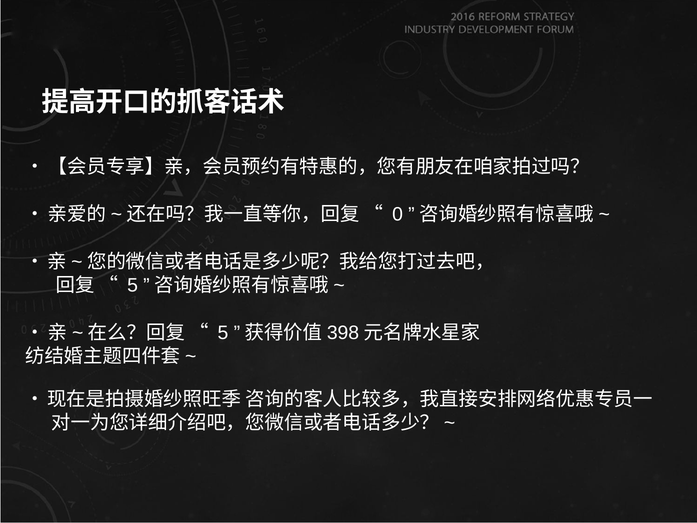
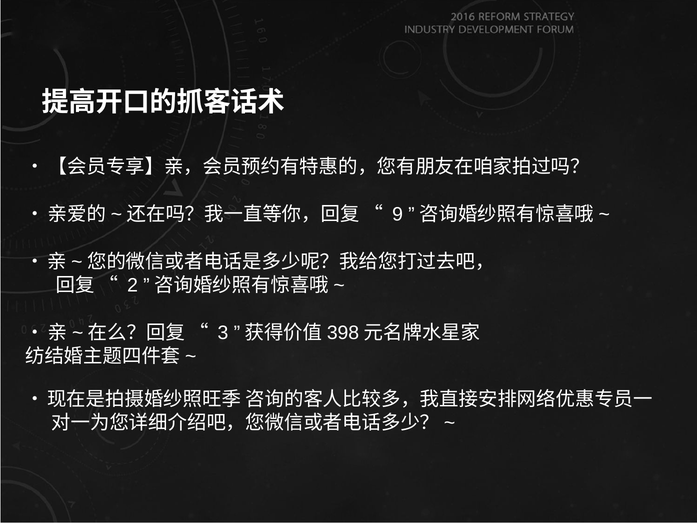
0: 0 -> 9
5 at (133, 285): 5 -> 2
5 at (223, 333): 5 -> 3
